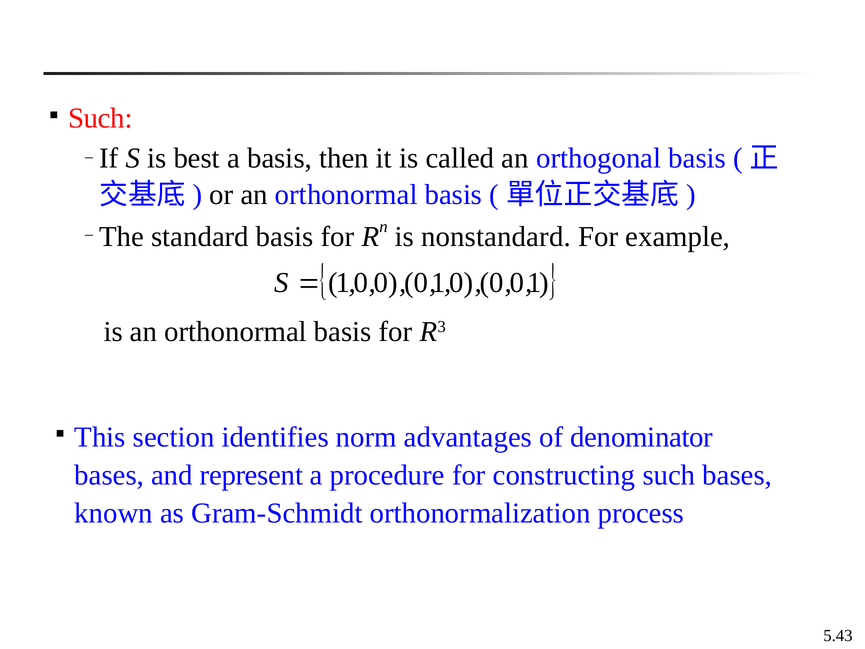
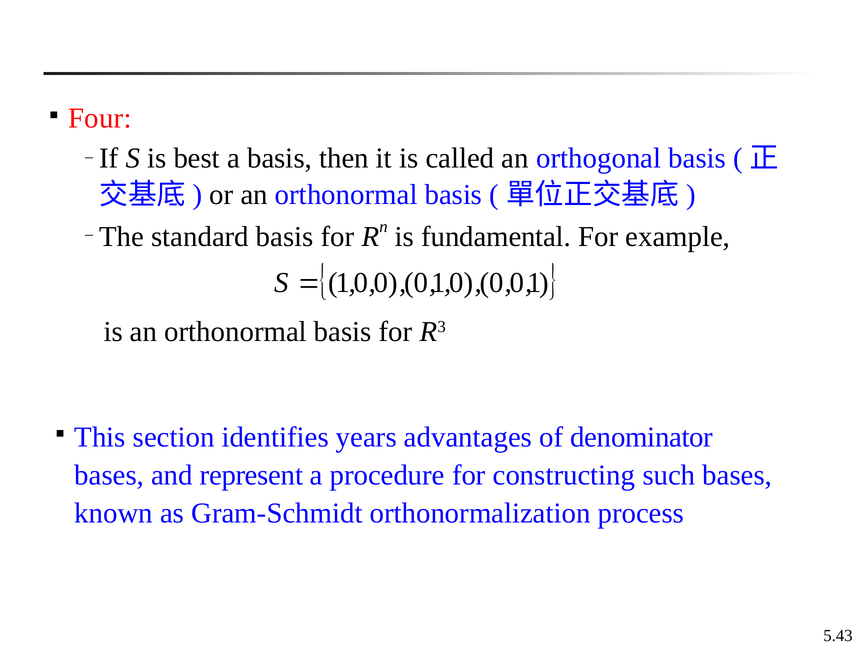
Such at (100, 118): Such -> Four
nonstandard: nonstandard -> fundamental
norm: norm -> years
